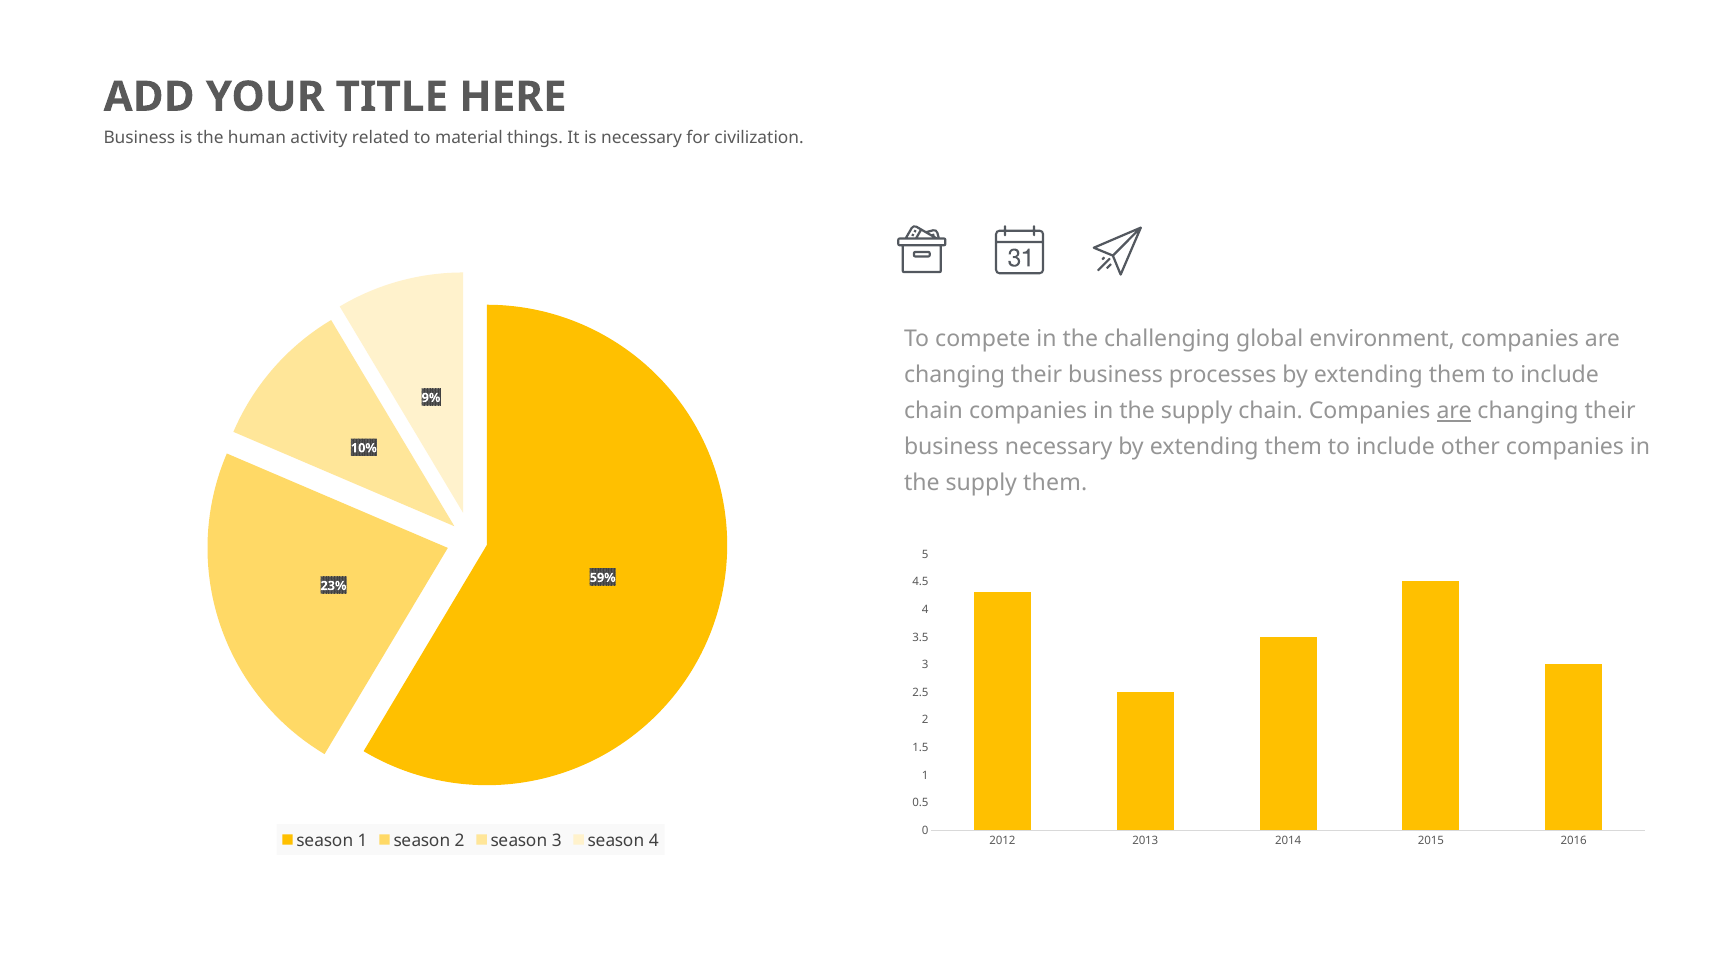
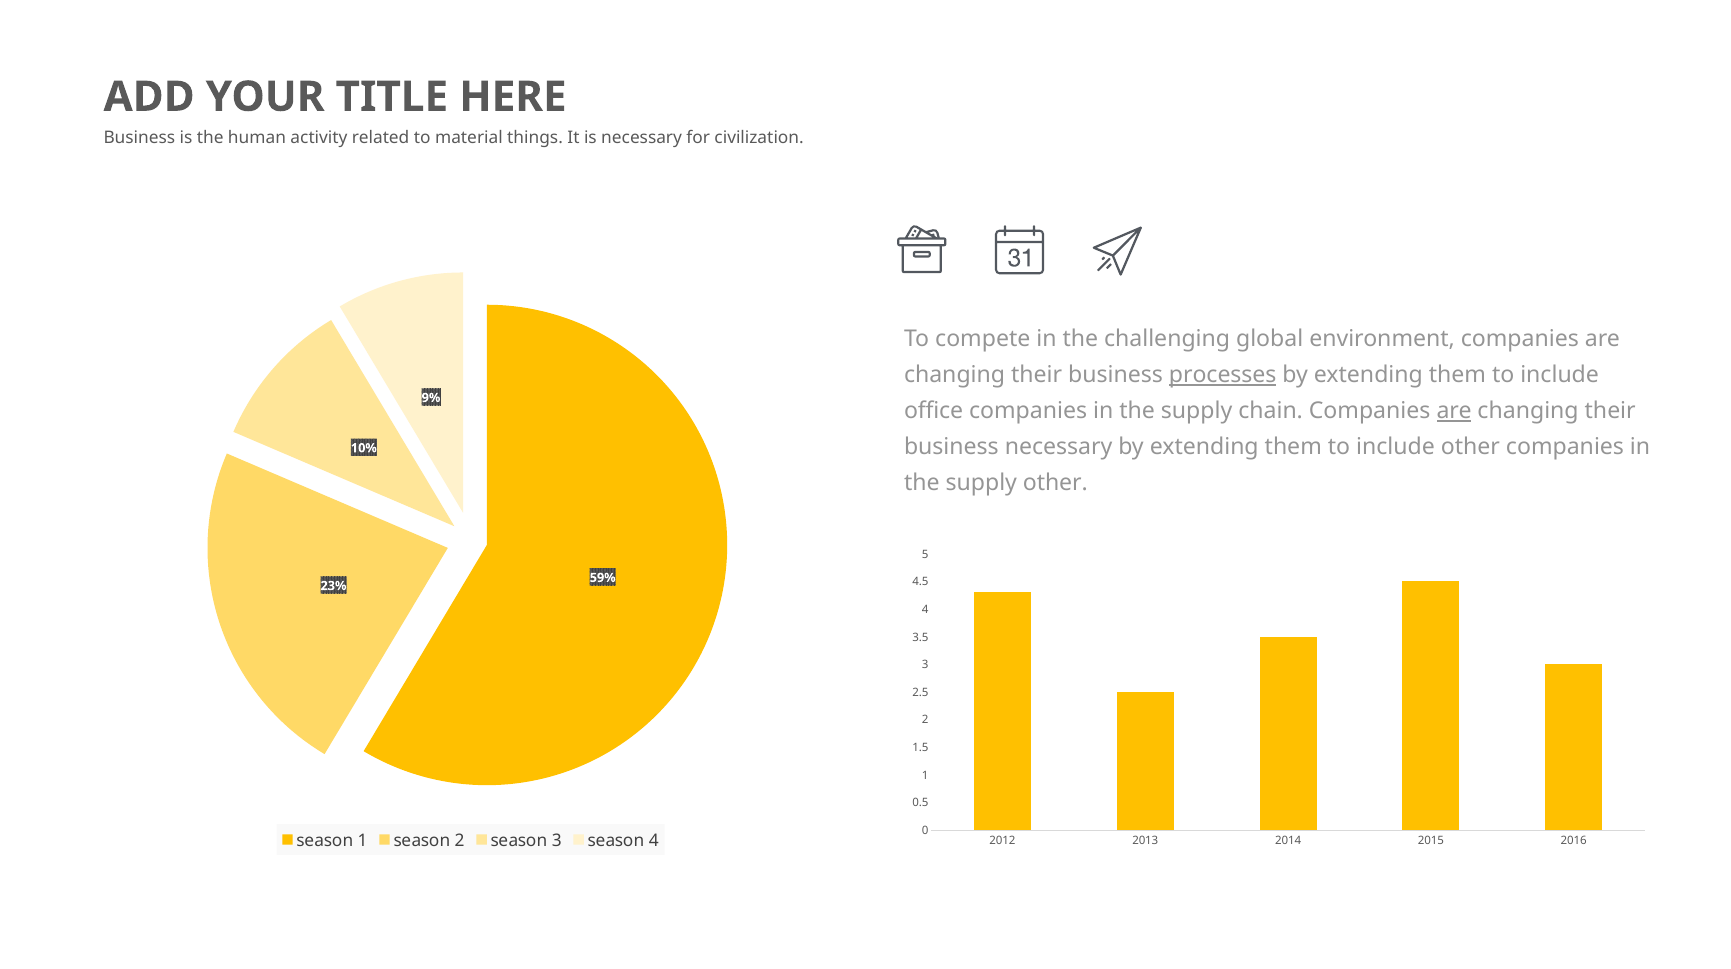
processes underline: none -> present
chain at (933, 411): chain -> office
supply them: them -> other
